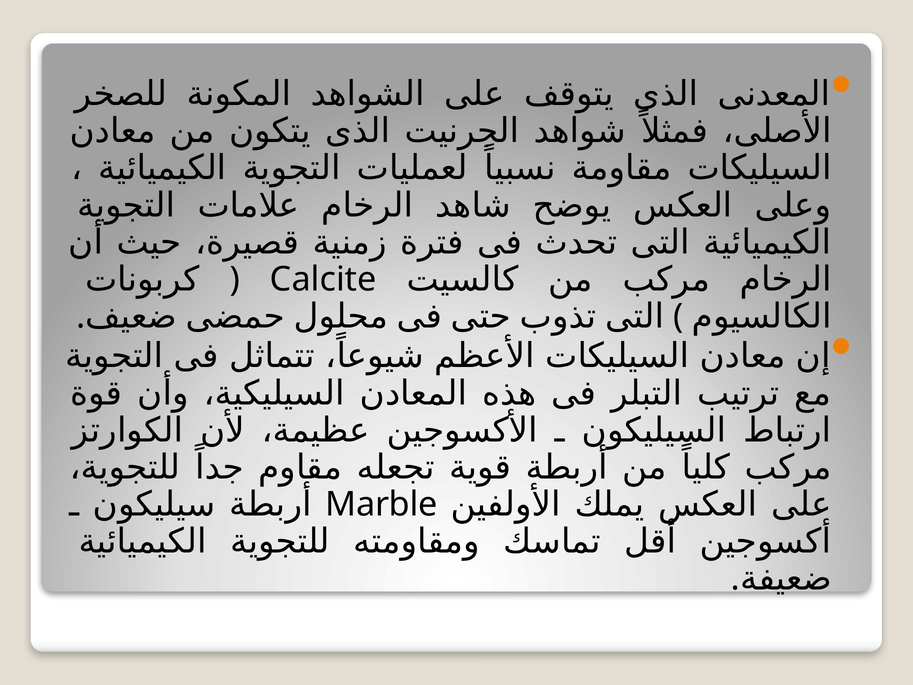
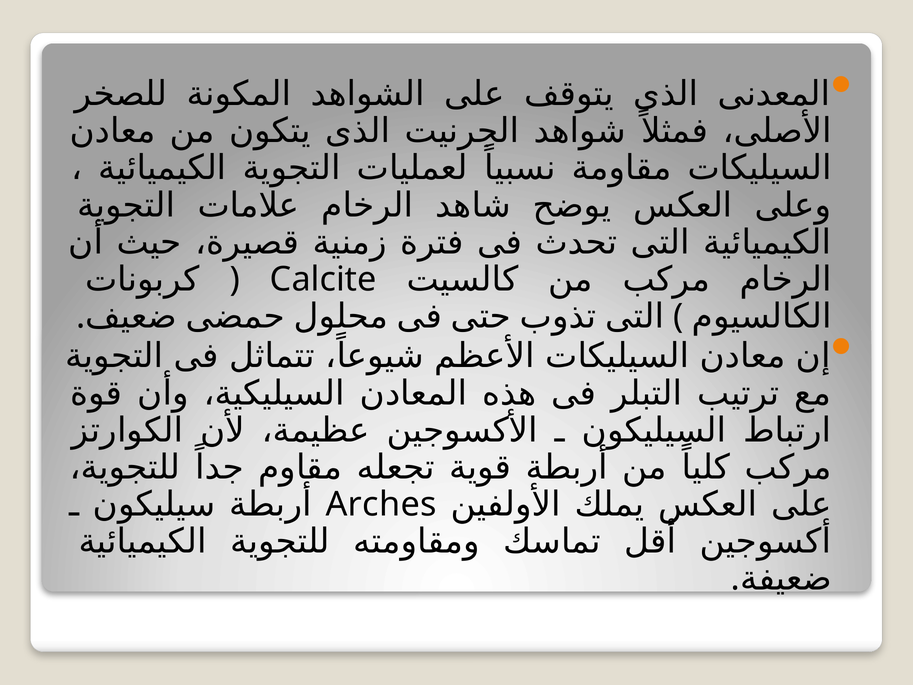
Marble: Marble -> Arches
